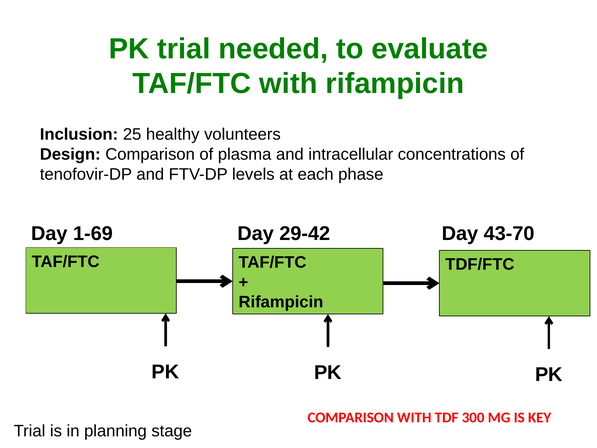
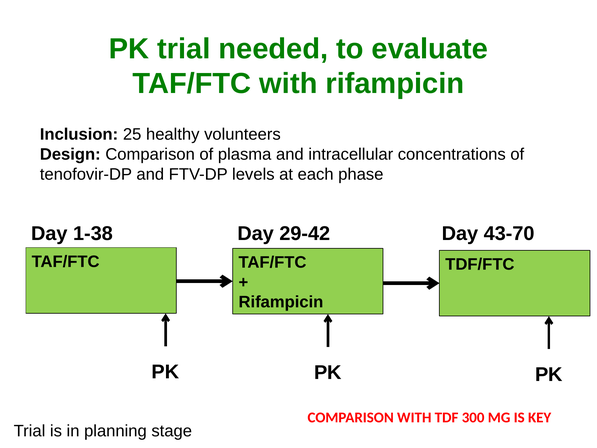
1-69: 1-69 -> 1-38
